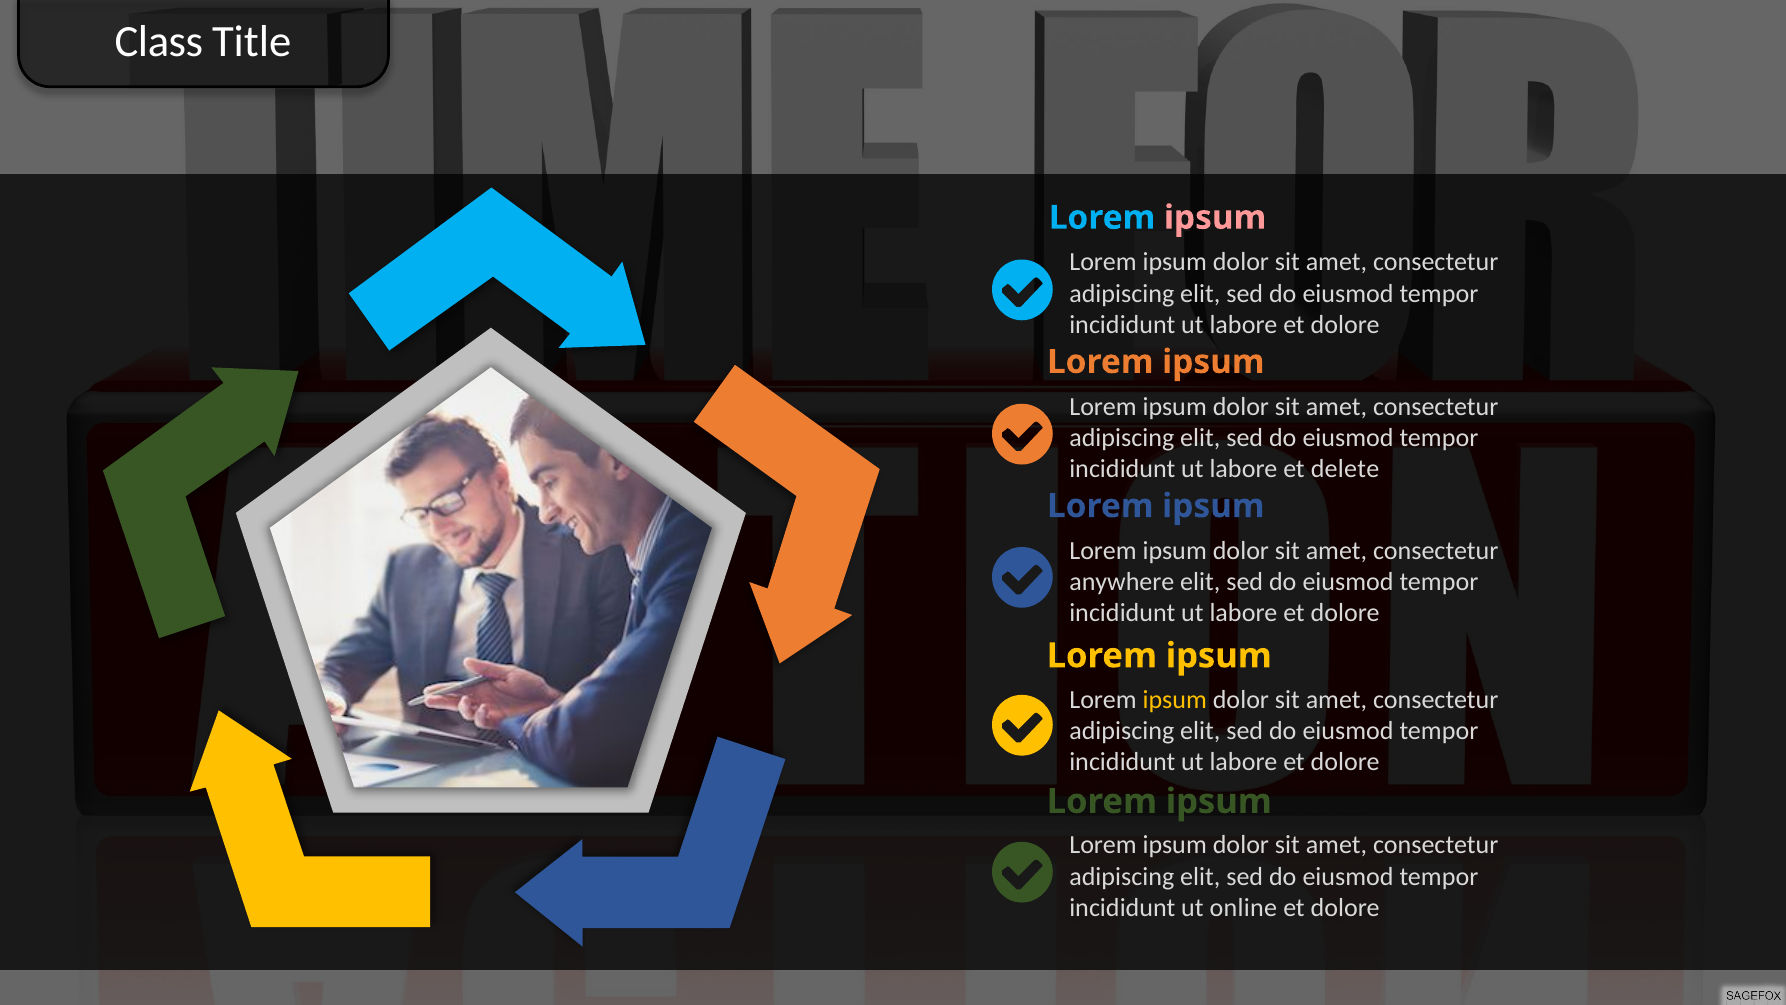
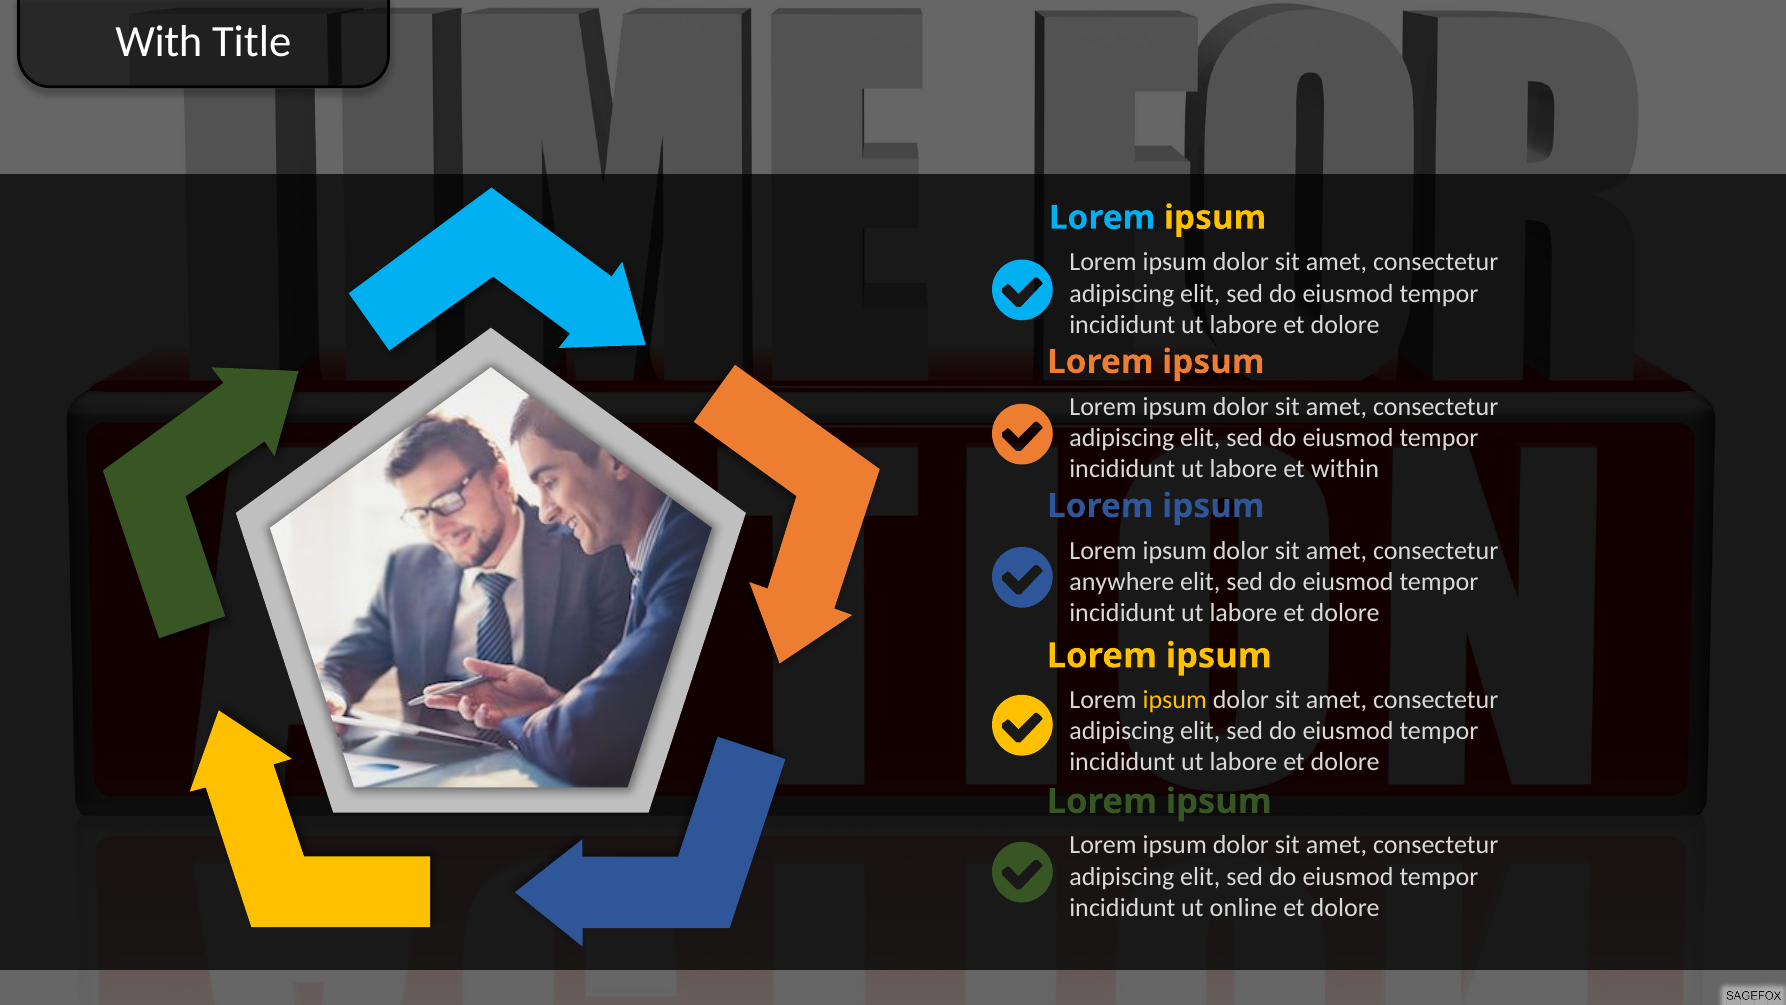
Class: Class -> With
ipsum at (1215, 218) colour: pink -> yellow
delete: delete -> within
